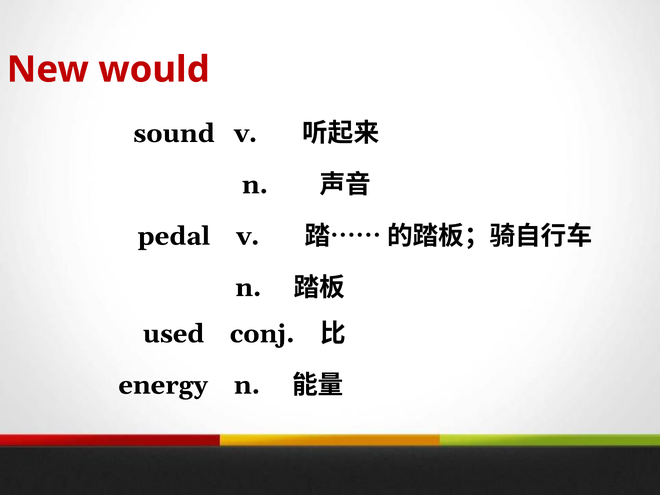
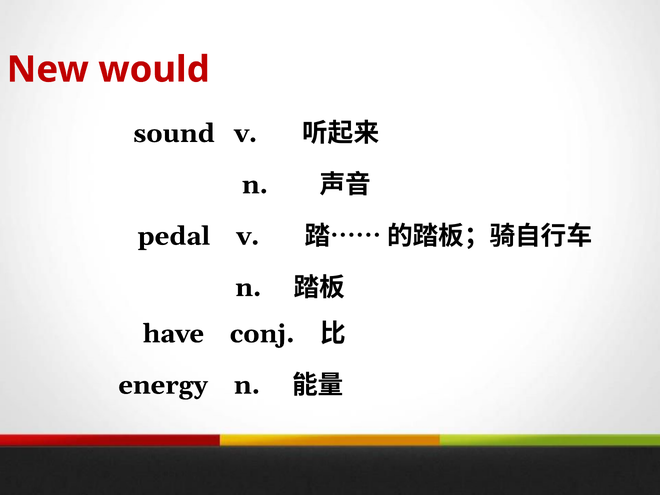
used: used -> have
